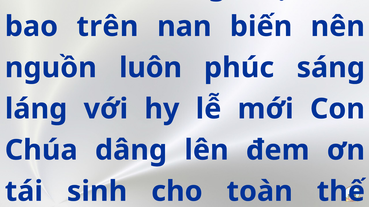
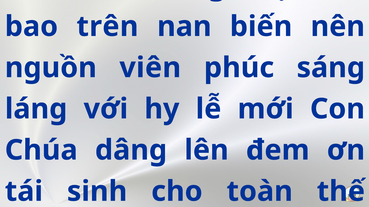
luôn: luôn -> viên
